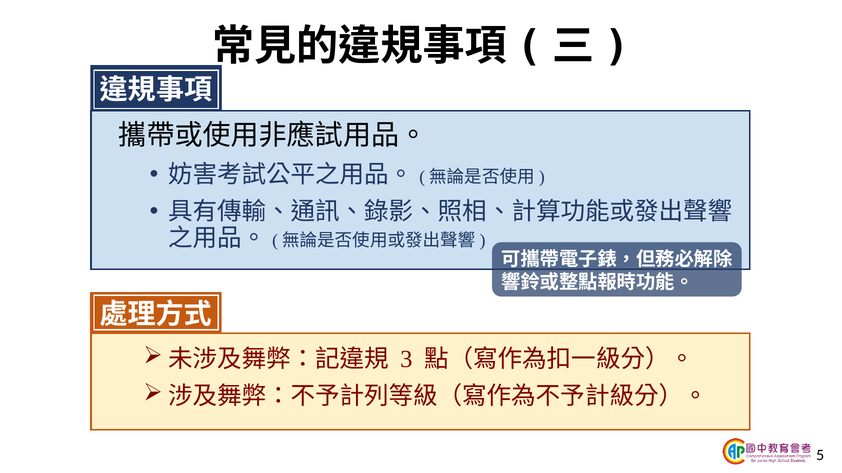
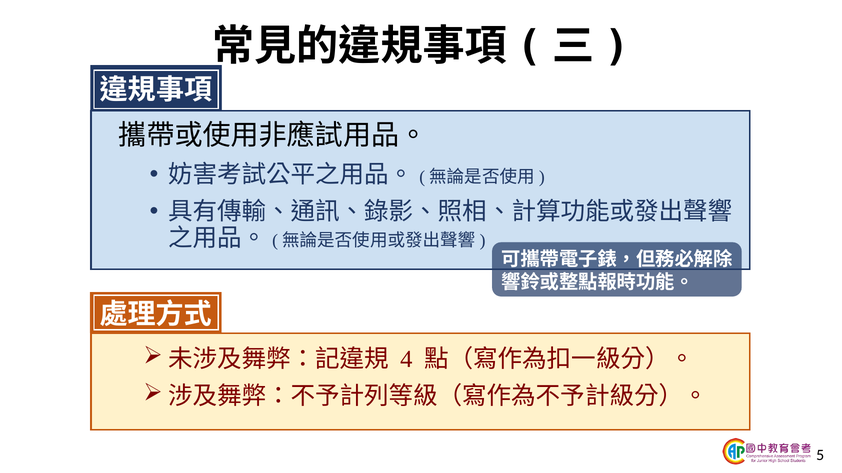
3: 3 -> 4
